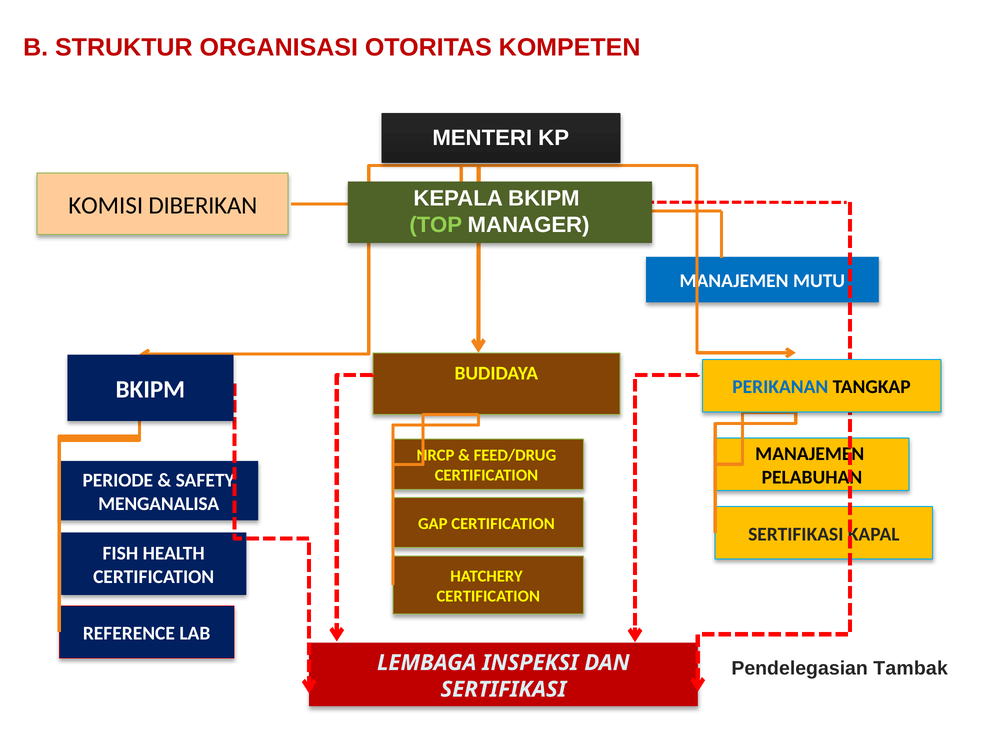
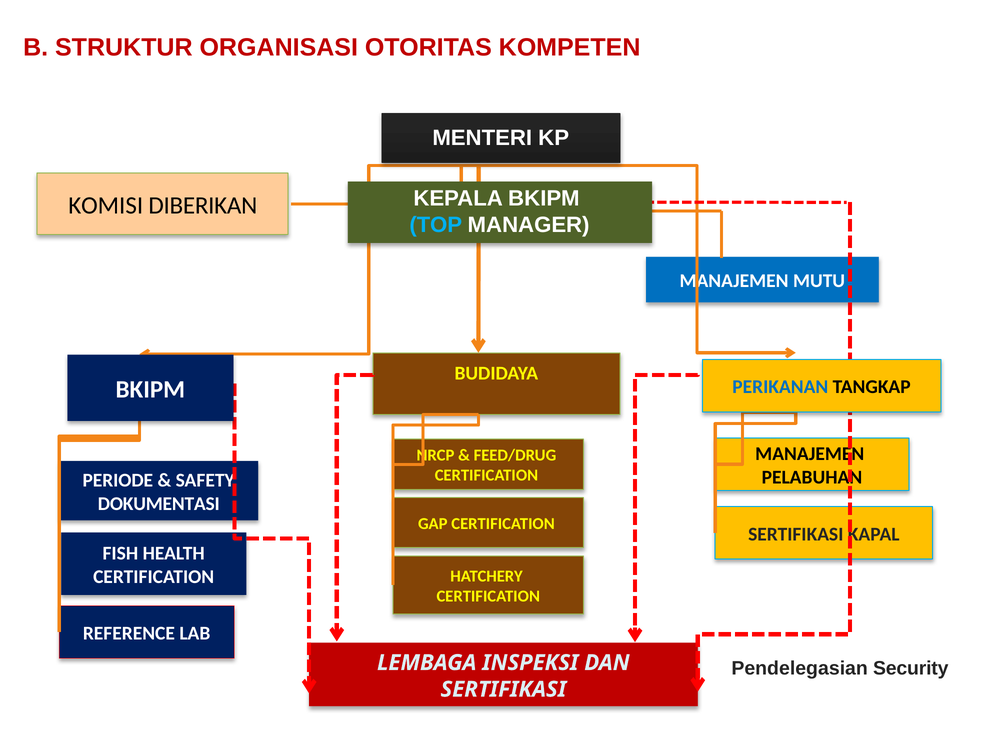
TOP colour: light green -> light blue
MENGANALISA: MENGANALISA -> DOKUMENTASI
Tambak: Tambak -> Security
